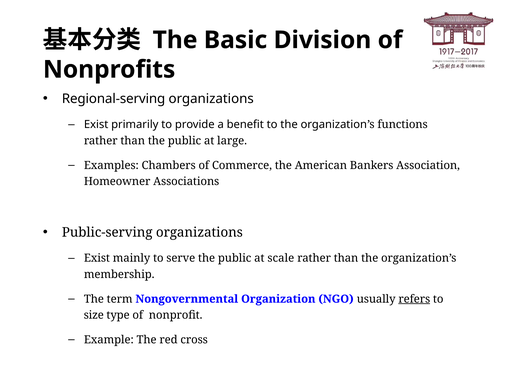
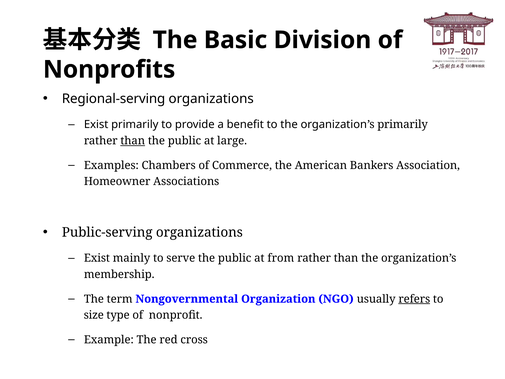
organization’s functions: functions -> primarily
than at (133, 141) underline: none -> present
scale: scale -> from
